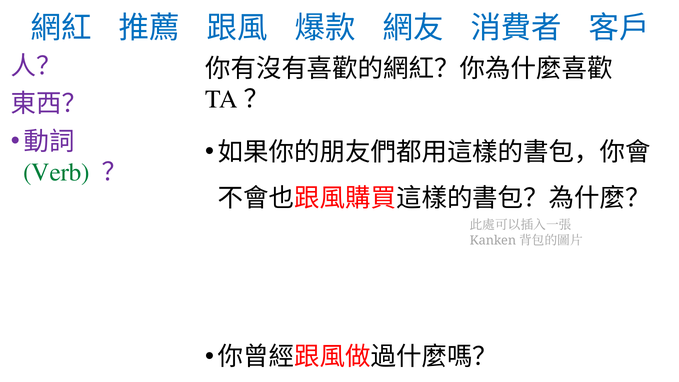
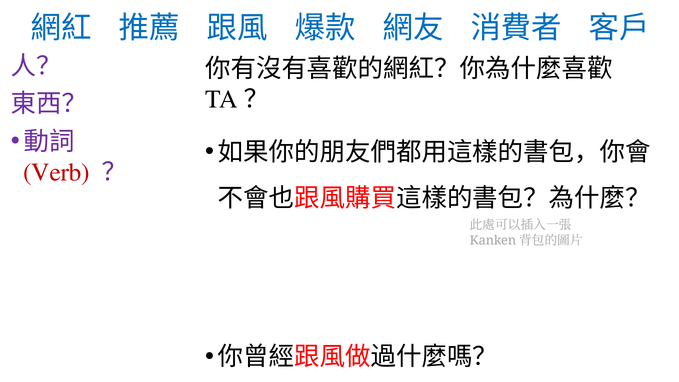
Verb colour: green -> red
